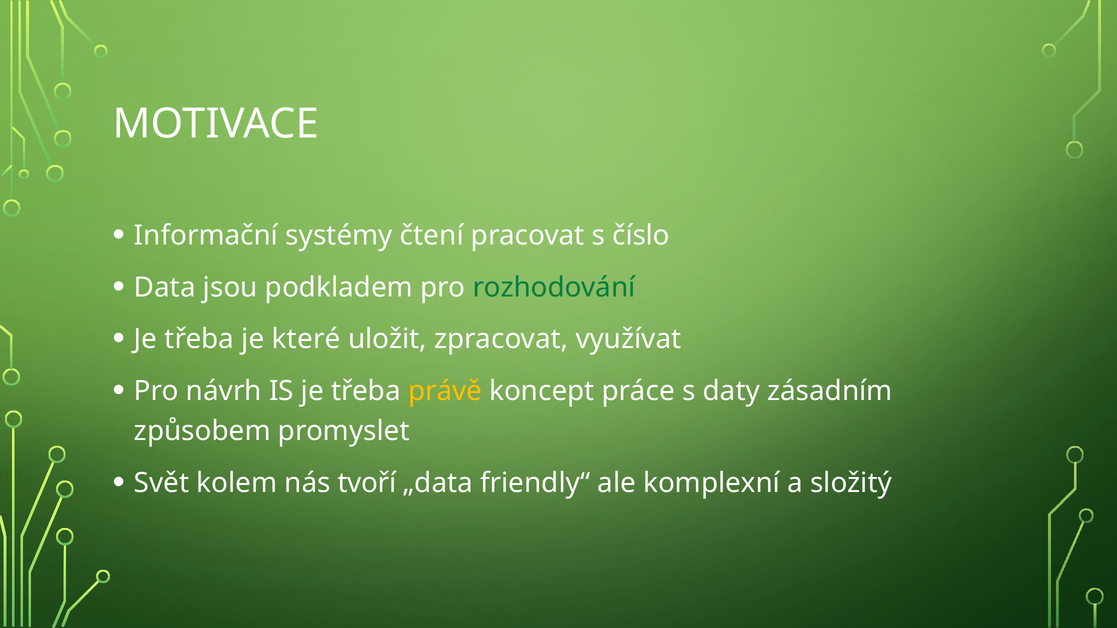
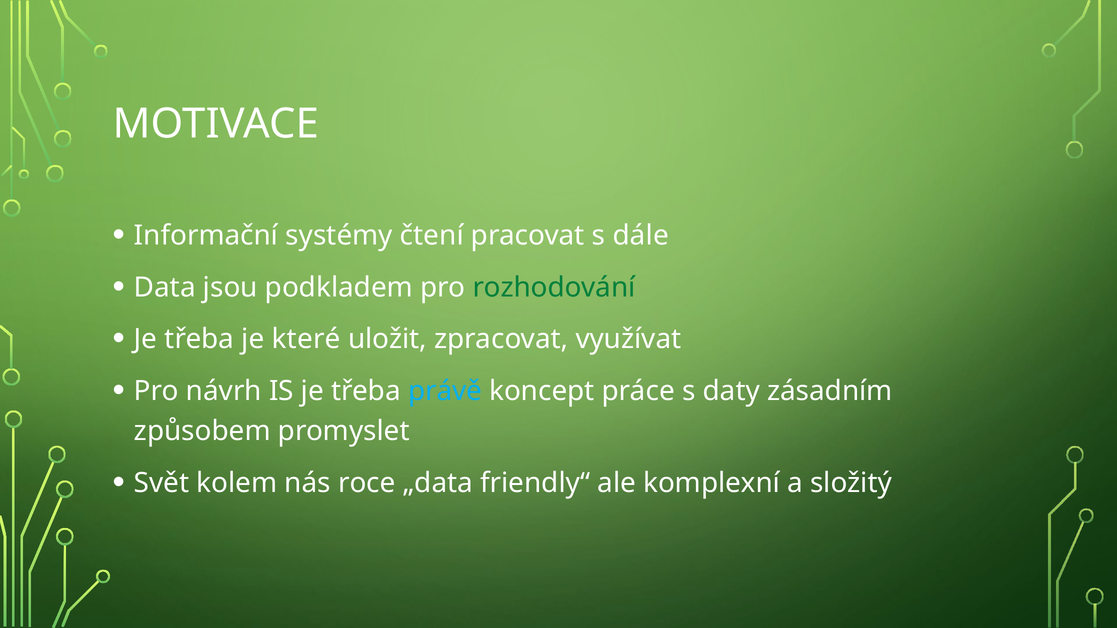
číslo: číslo -> dále
právě colour: yellow -> light blue
tvoří: tvoří -> roce
